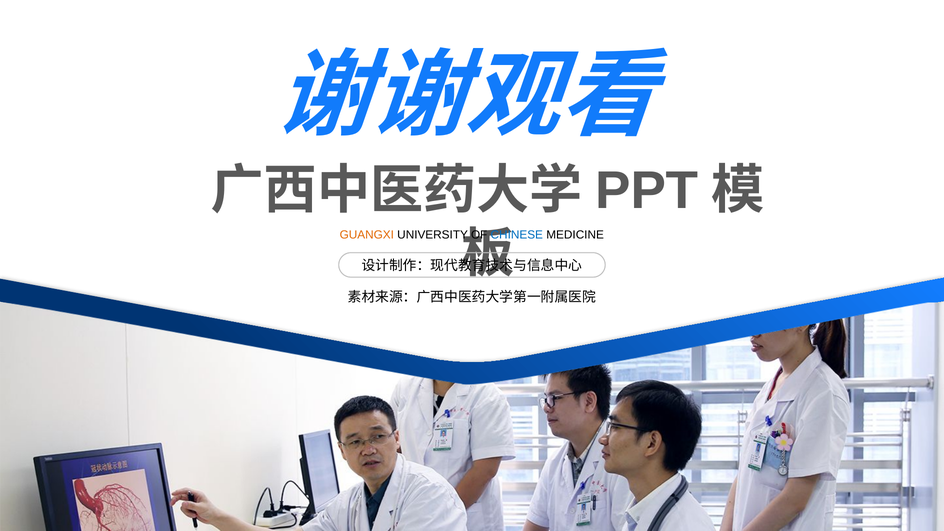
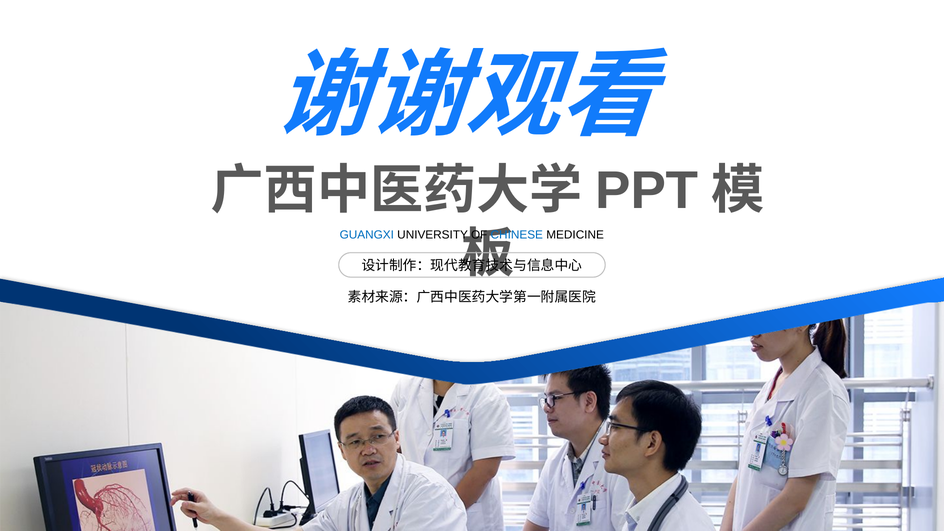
GUANGXI colour: orange -> blue
